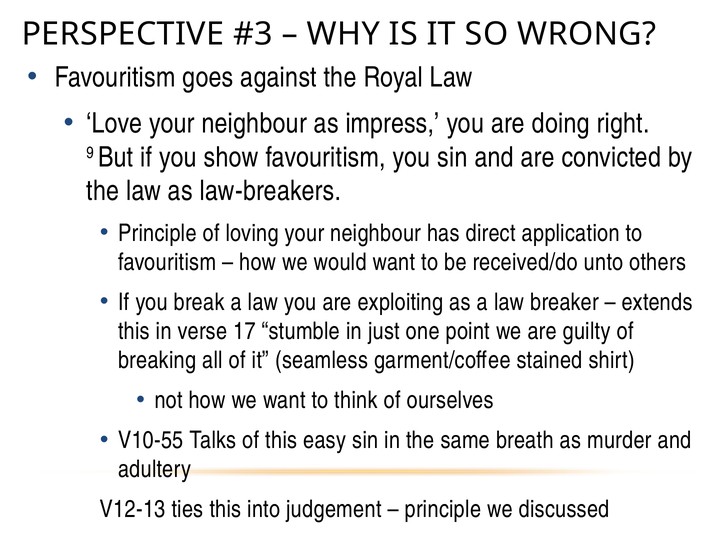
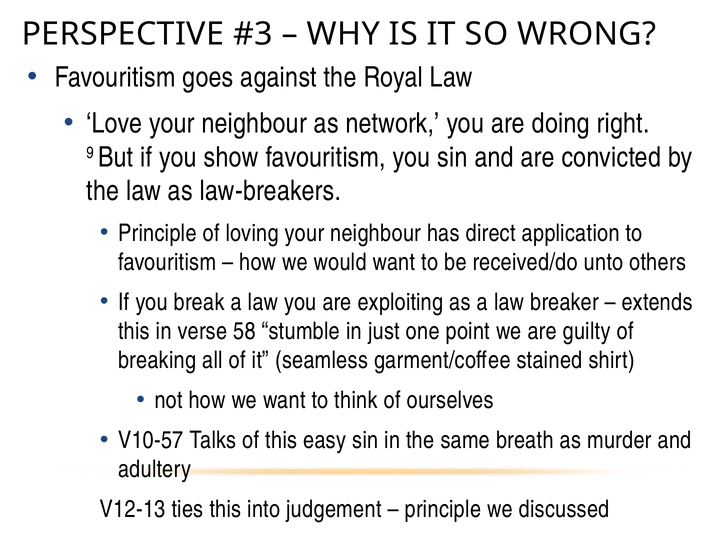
impress: impress -> network
17: 17 -> 58
V10-55: V10-55 -> V10-57
